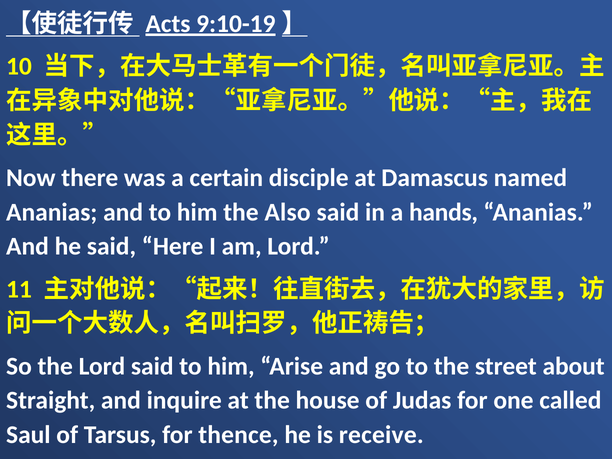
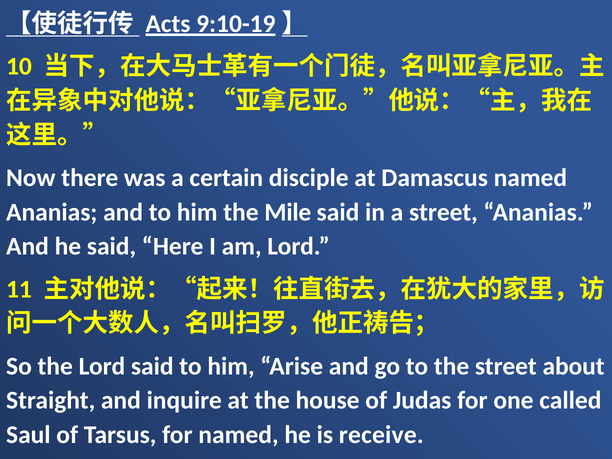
Also: Also -> Mile
a hands: hands -> street
for thence: thence -> named
